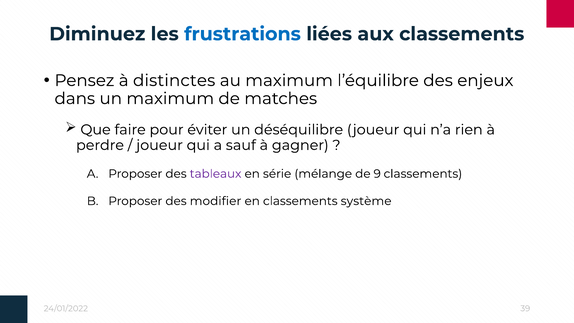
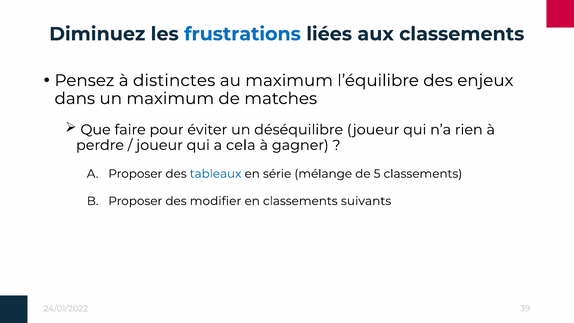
sauf: sauf -> cela
tableaux colour: purple -> blue
9: 9 -> 5
système: système -> suivants
